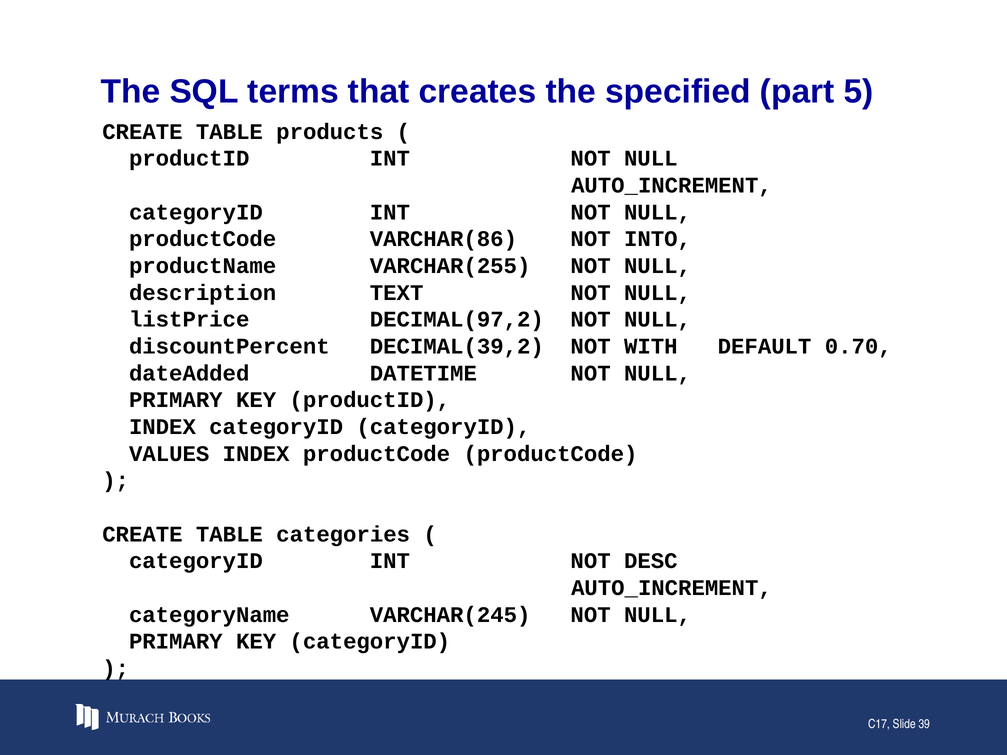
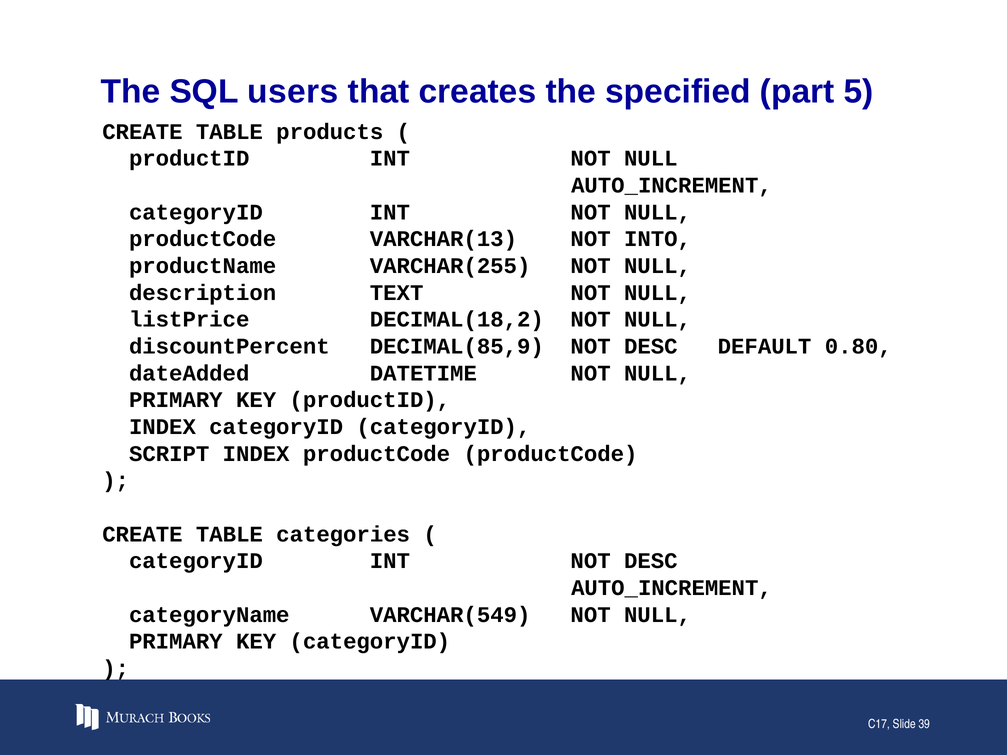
terms: terms -> users
VARCHAR(86: VARCHAR(86 -> VARCHAR(13
DECIMAL(97,2: DECIMAL(97,2 -> DECIMAL(18,2
DECIMAL(39,2: DECIMAL(39,2 -> DECIMAL(85,9
WITH at (651, 347): WITH -> DESC
0.70: 0.70 -> 0.80
VALUES: VALUES -> SCRIPT
VARCHAR(245: VARCHAR(245 -> VARCHAR(549
